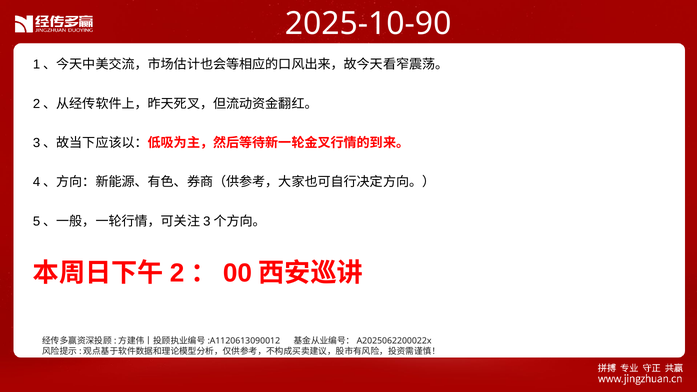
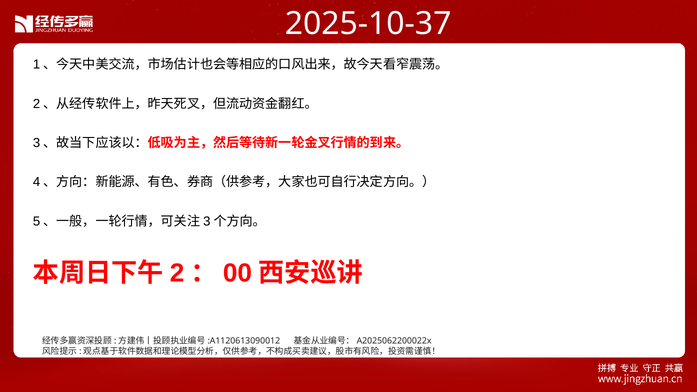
2025-10-90: 2025-10-90 -> 2025-10-37
